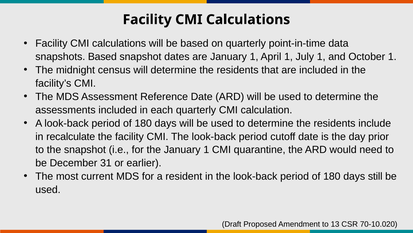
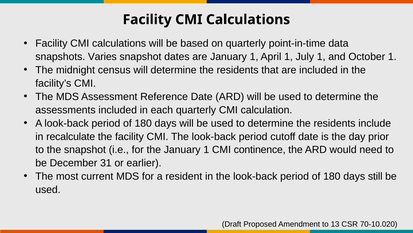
snapshots Based: Based -> Varies
quarantine: quarantine -> continence
